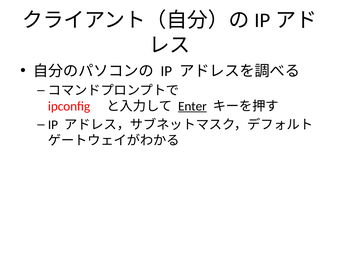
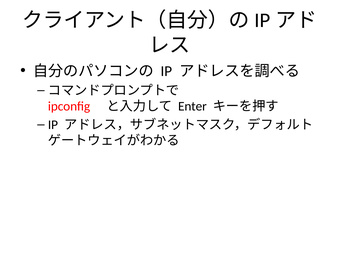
Enter underline: present -> none
